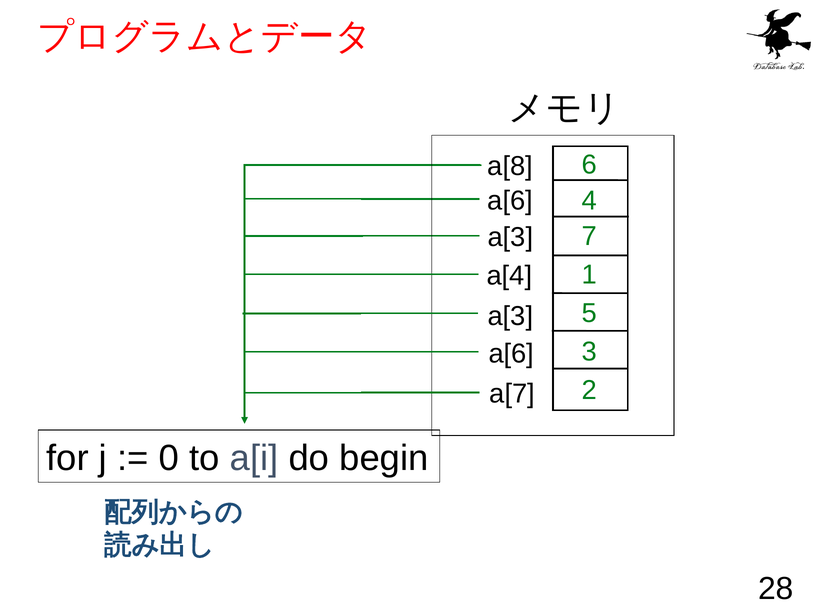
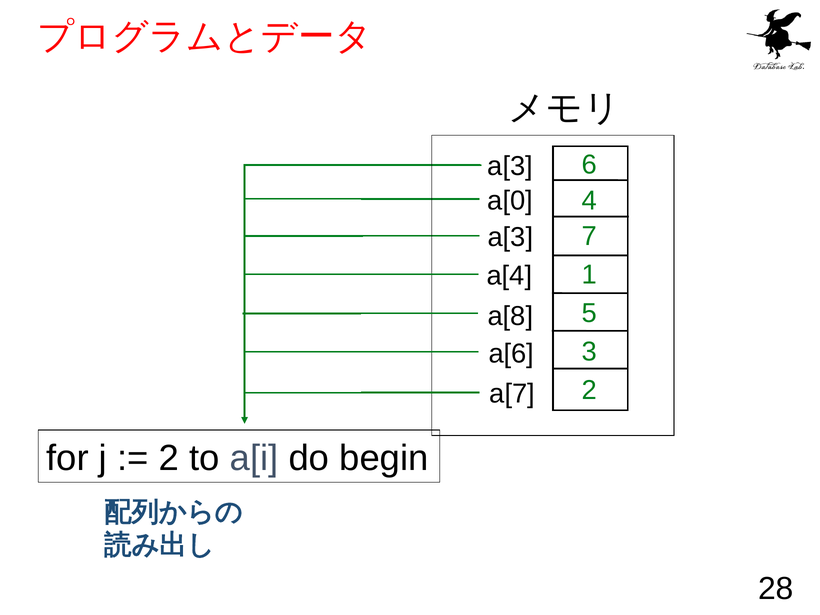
a[8 at (510, 166): a[8 -> a[3
a[6 at (510, 201): a[6 -> a[0
a[3 at (510, 316): a[3 -> a[8
0 at (169, 458): 0 -> 2
